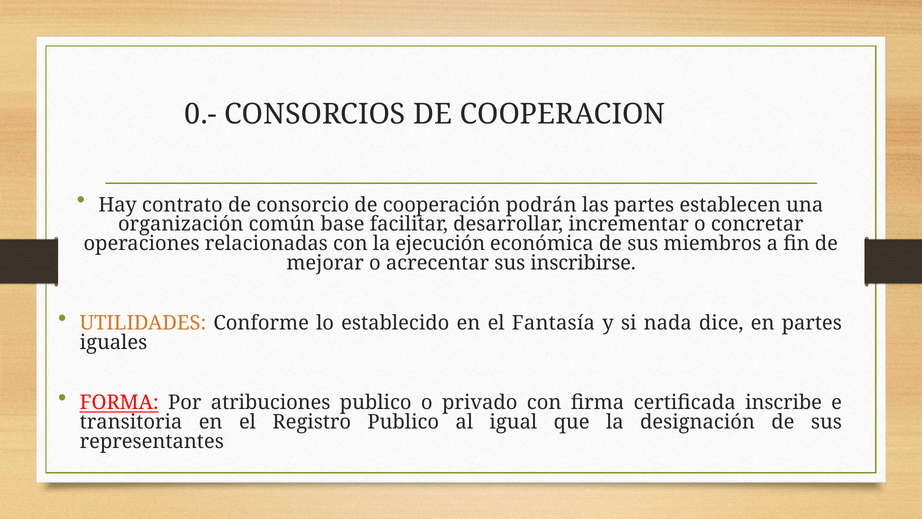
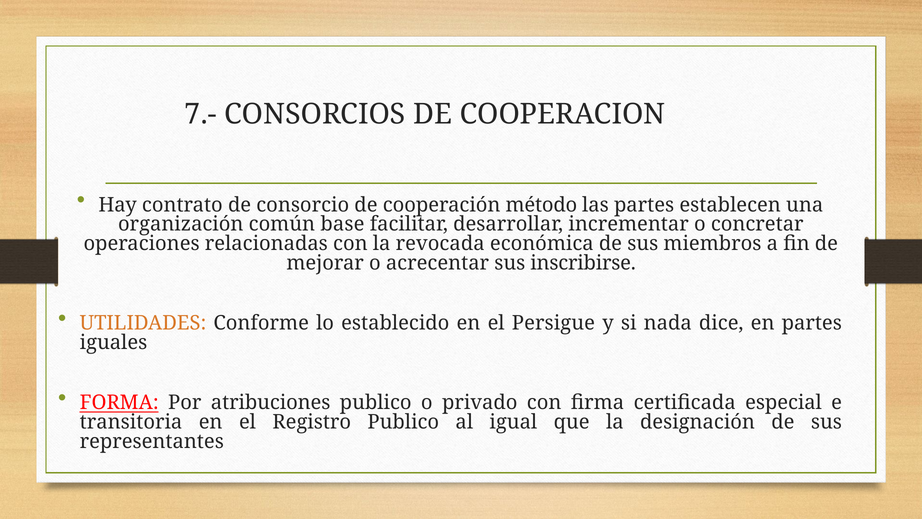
0.-: 0.- -> 7.-
podrán: podrán -> método
ejecución: ejecución -> revocada
Fantasía: Fantasía -> Persigue
inscribe: inscribe -> especial
